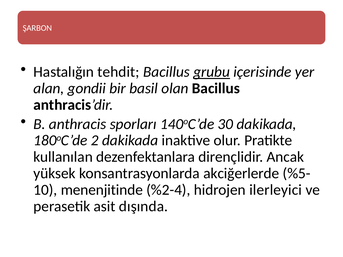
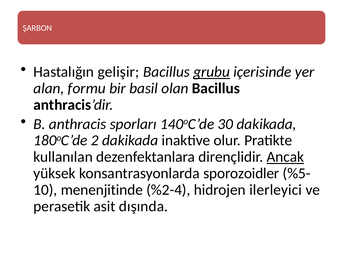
tehdit: tehdit -> gelişir
gondii: gondii -> formu
Ancak underline: none -> present
akciğerlerde: akciğerlerde -> sporozoidler
